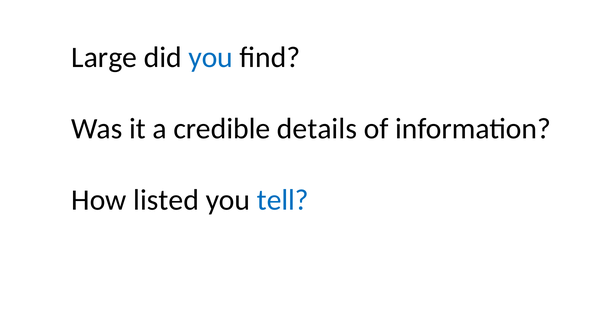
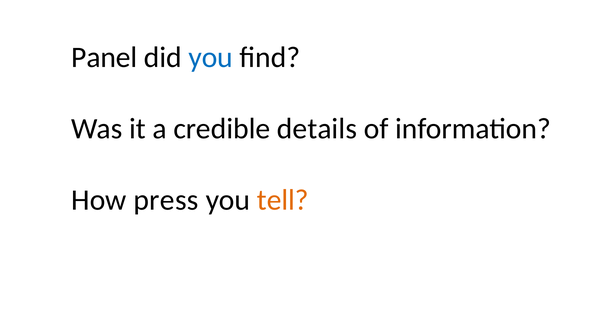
Large: Large -> Panel
listed: listed -> press
tell colour: blue -> orange
